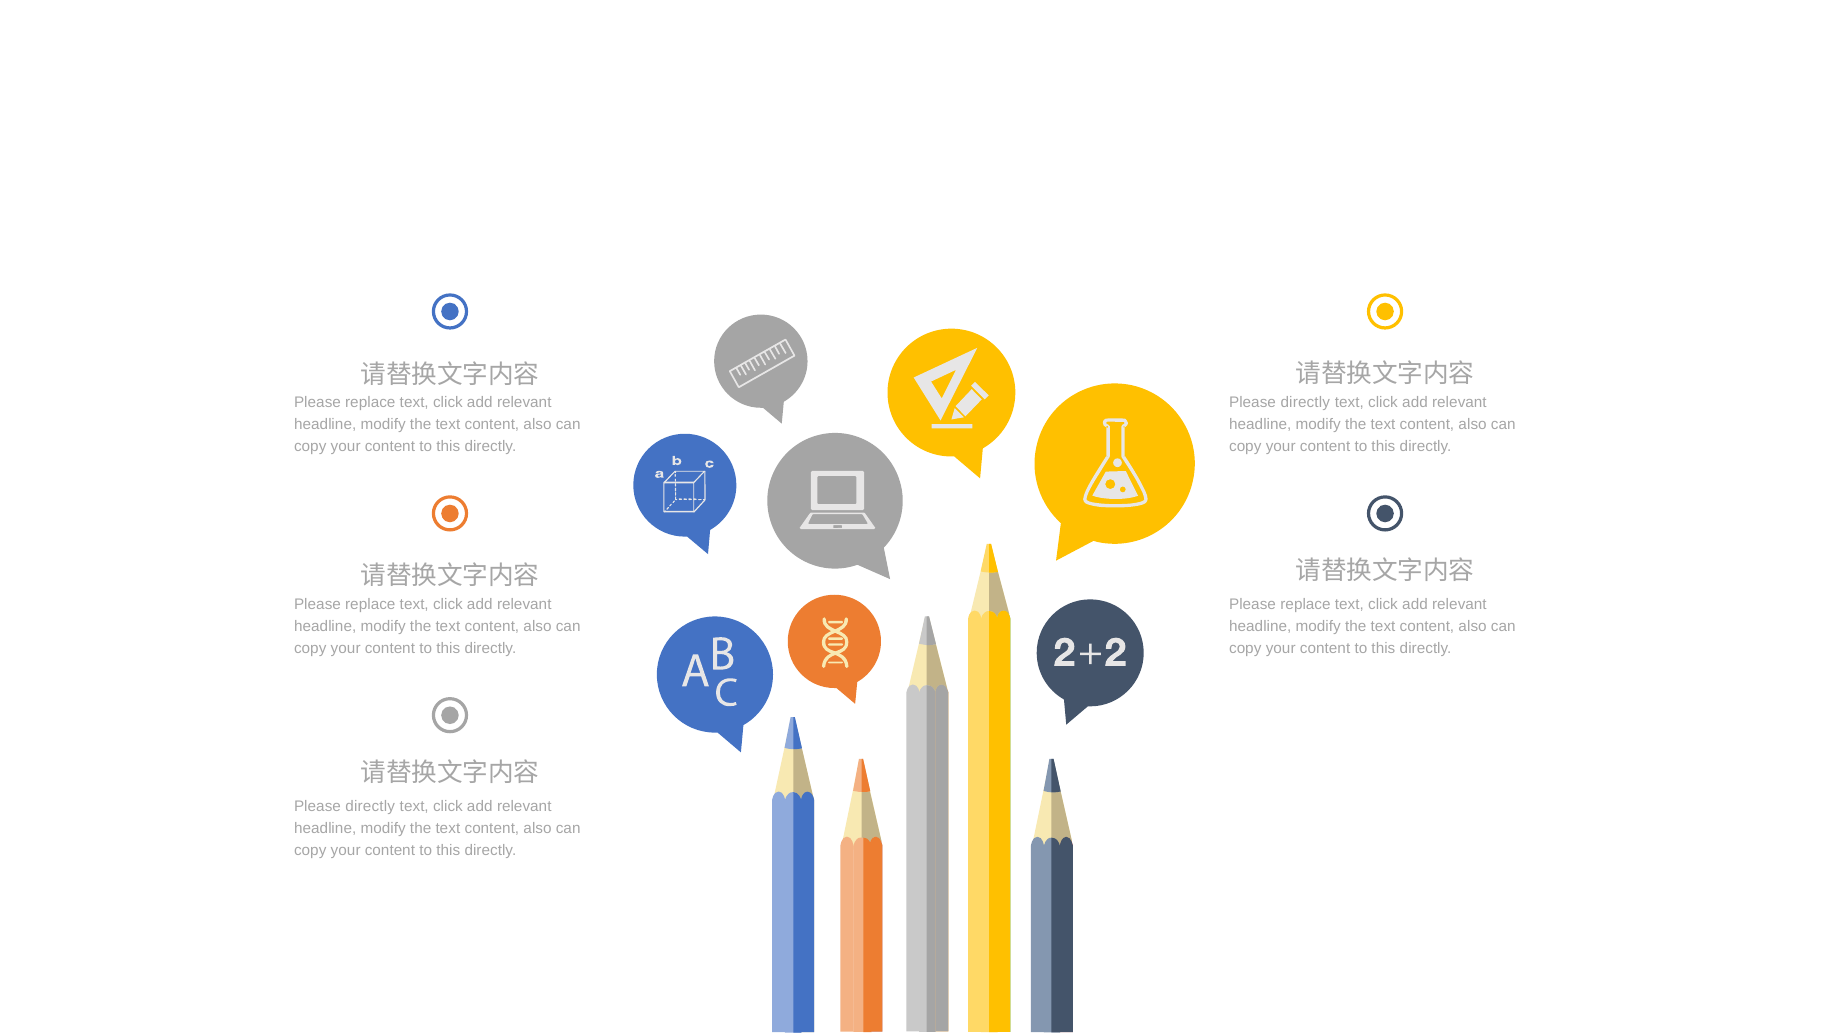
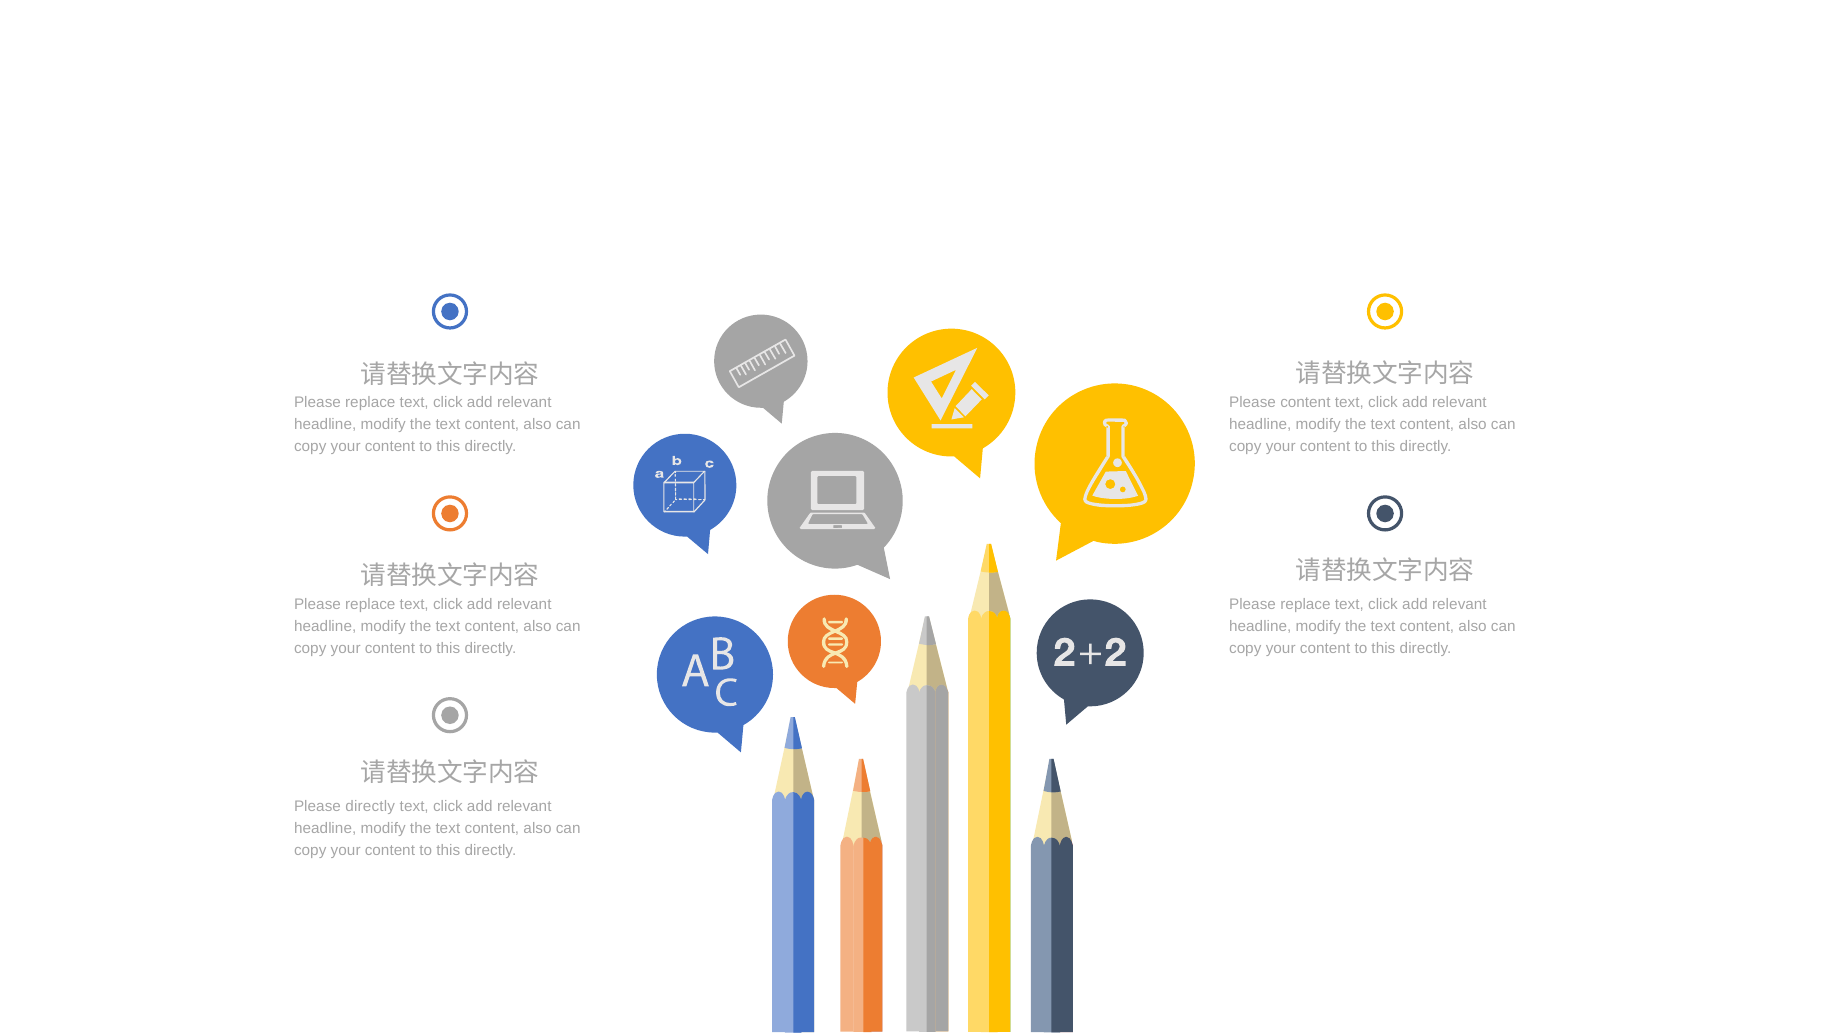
directly at (1305, 402): directly -> content
